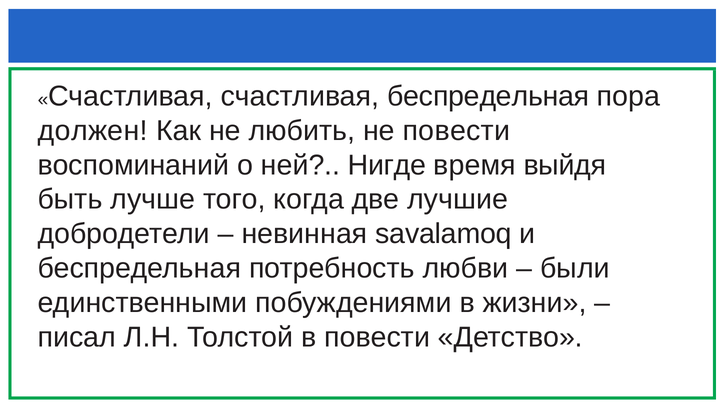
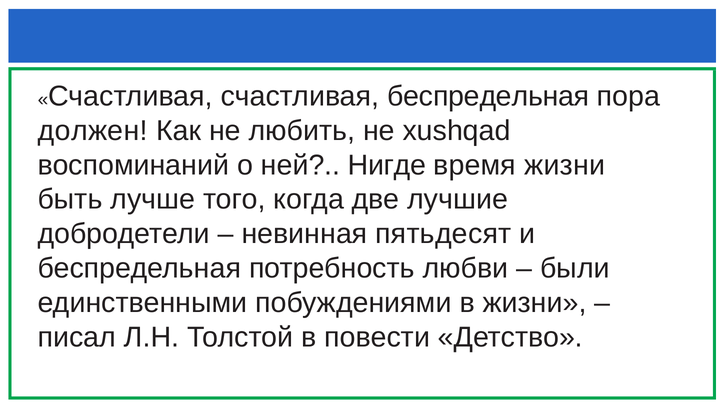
не повести: повести -> xushqad
время выйдя: выйдя -> жизни
savalamoq: savalamoq -> пятьдесят
